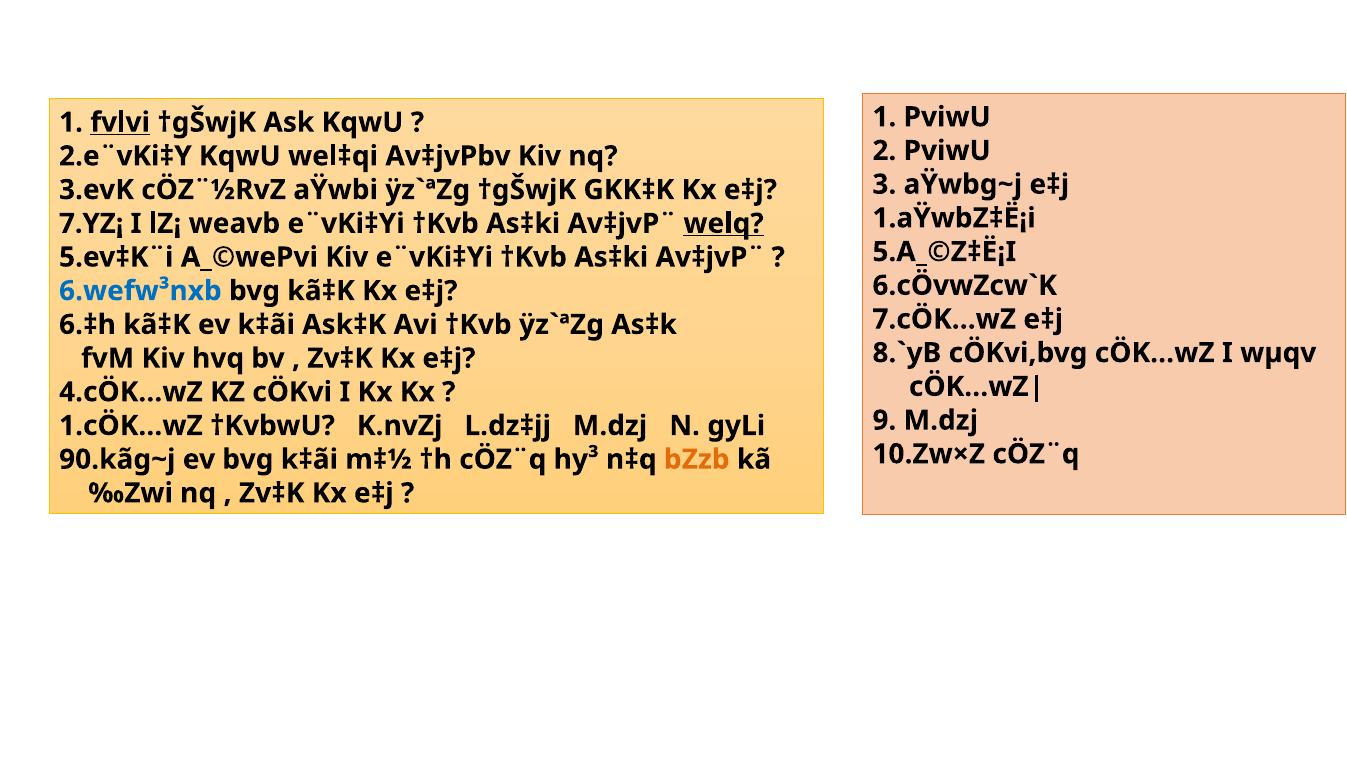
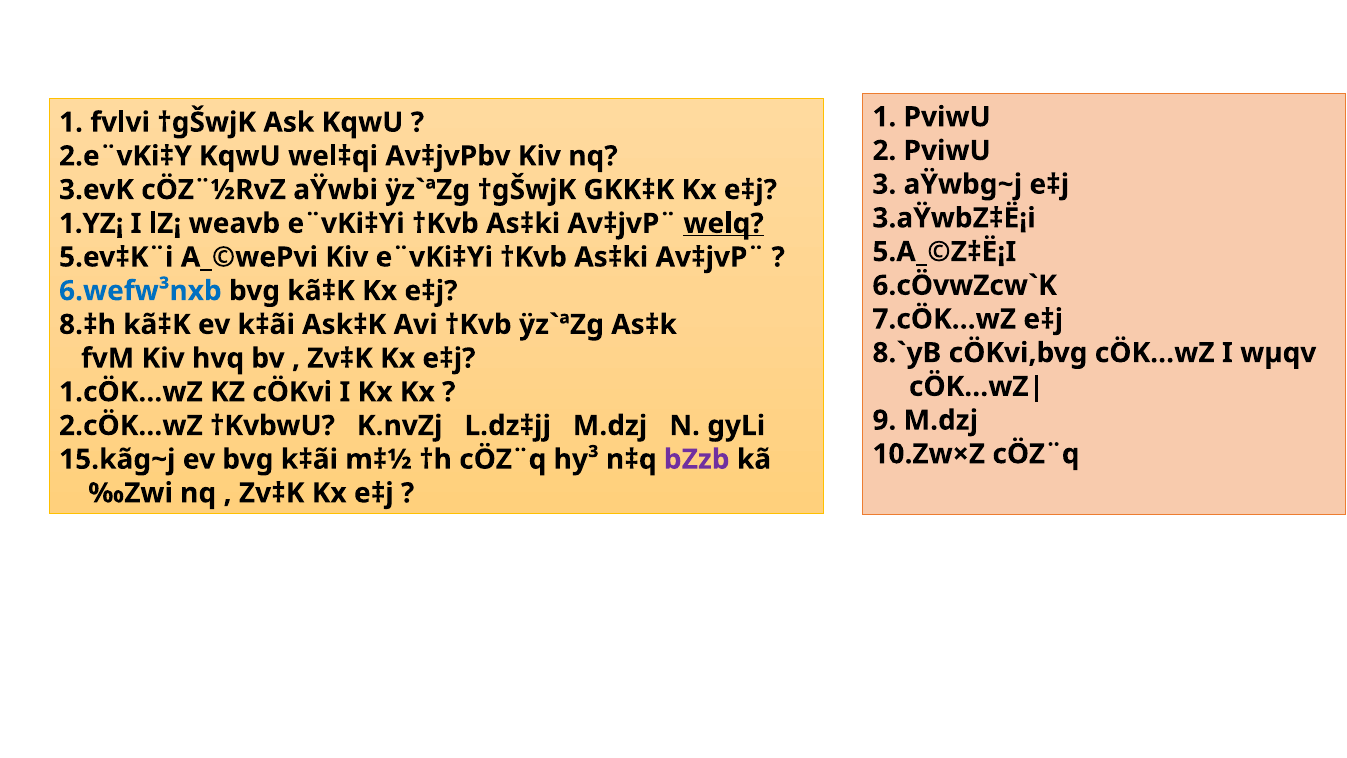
fvlvi underline: present -> none
1.aŸwbZ‡Ë¡i: 1.aŸwbZ‡Ë¡i -> 3.aŸwbZ‡Ë¡i
7.YZ¡: 7.YZ¡ -> 1.YZ¡
6.‡h: 6.‡h -> 8.‡h
4.cÖK…wZ: 4.cÖK…wZ -> 1.cÖK…wZ
1.cÖK…wZ: 1.cÖK…wZ -> 2.cÖK…wZ
90.kãg~j: 90.kãg~j -> 15.kãg~j
bZzb colour: orange -> purple
